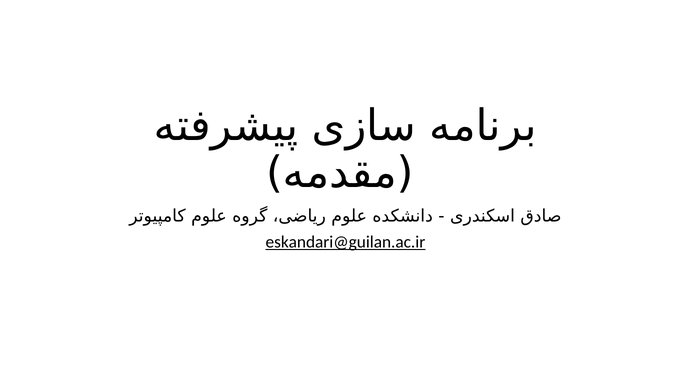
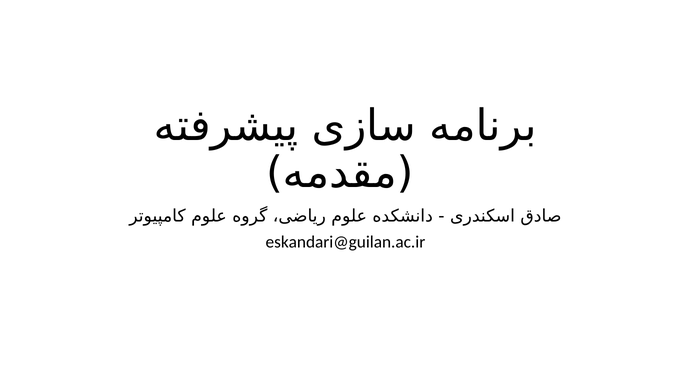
eskandari@guilan.ac.ir underline: present -> none
